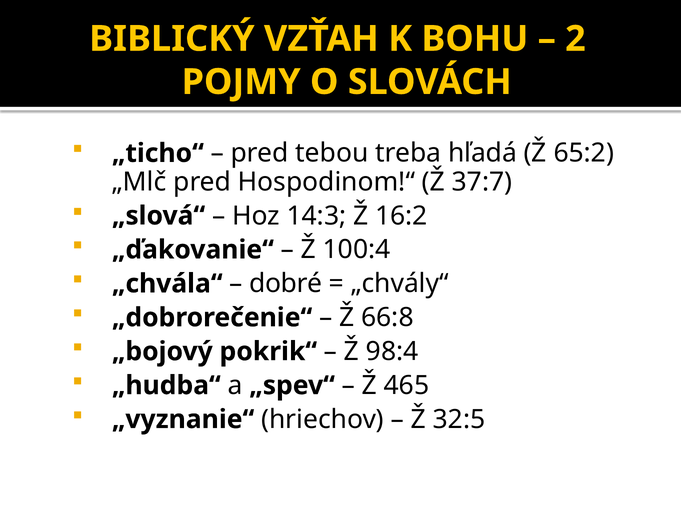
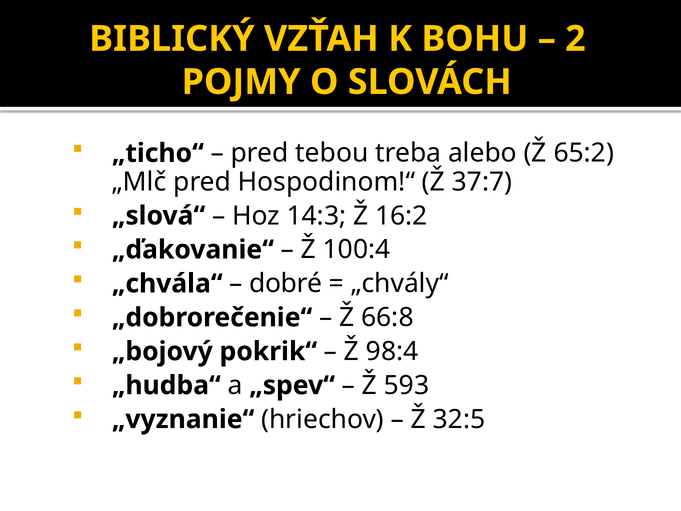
hľadá: hľadá -> alebo
465: 465 -> 593
